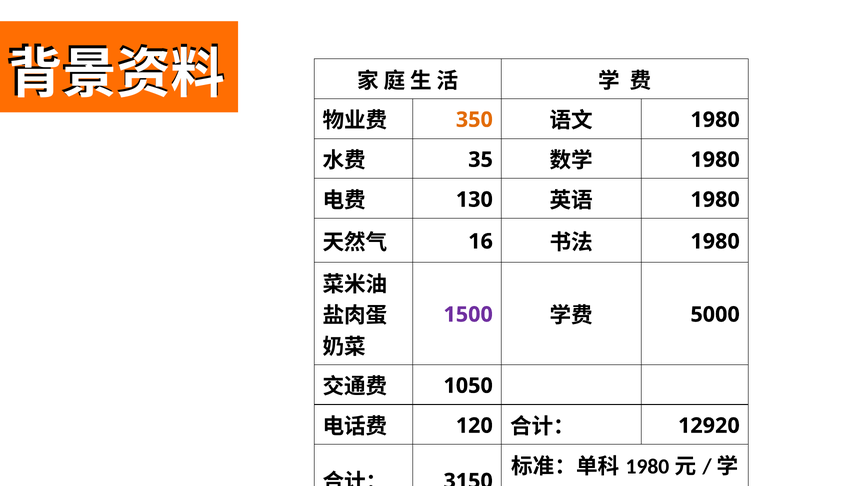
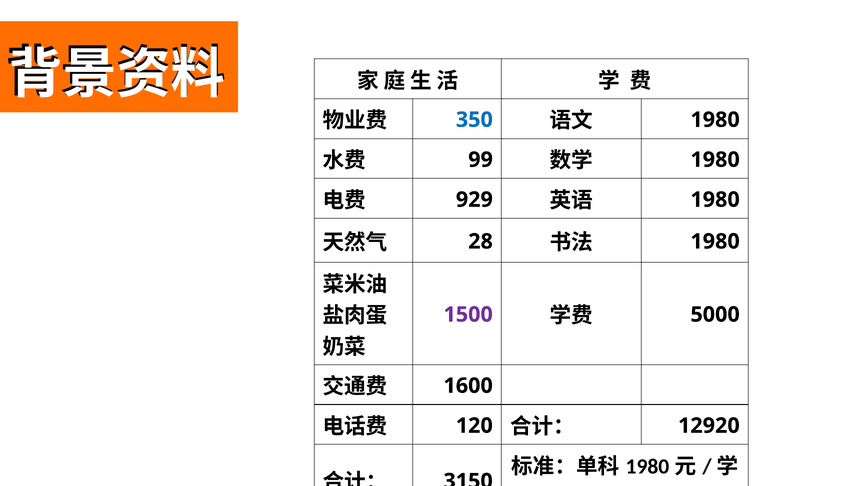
350 colour: orange -> blue
35: 35 -> 99
130: 130 -> 929
16: 16 -> 28
1050: 1050 -> 1600
